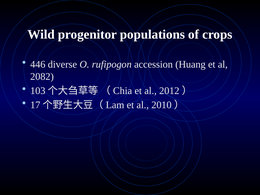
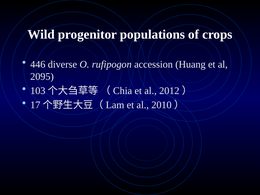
2082: 2082 -> 2095
